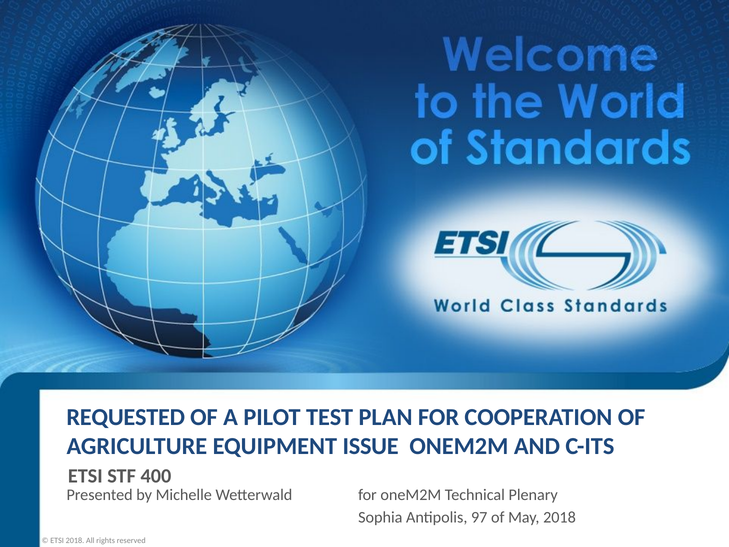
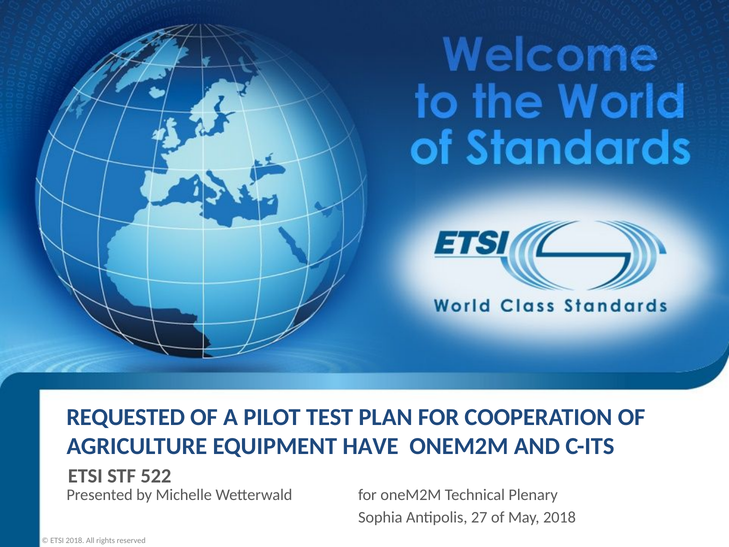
ISSUE: ISSUE -> HAVE
400: 400 -> 522
97: 97 -> 27
